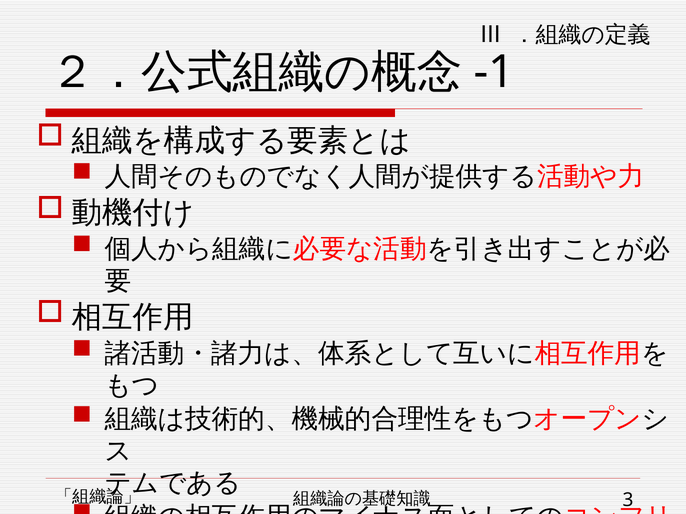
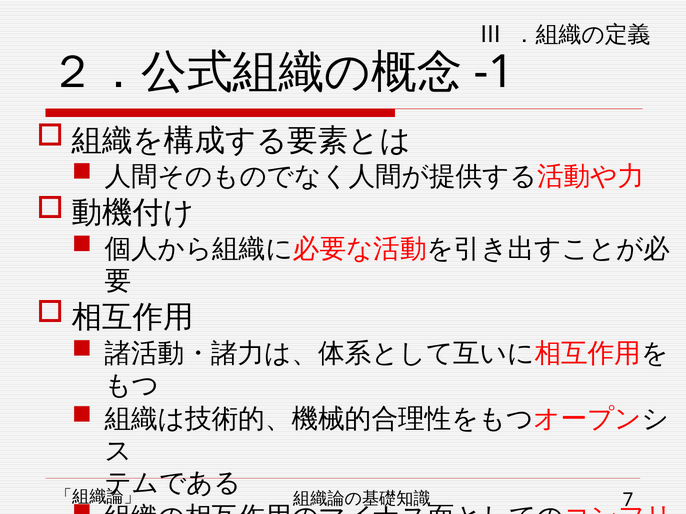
3: 3 -> 7
